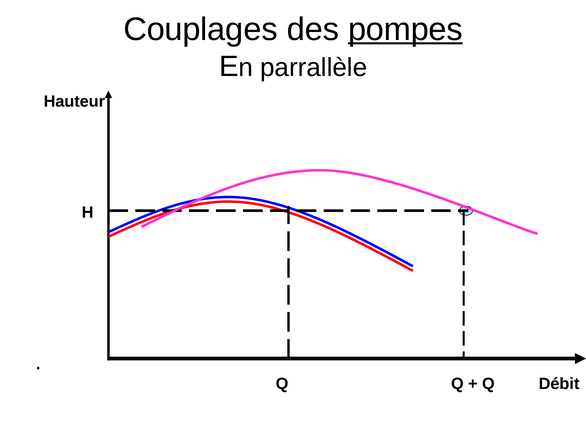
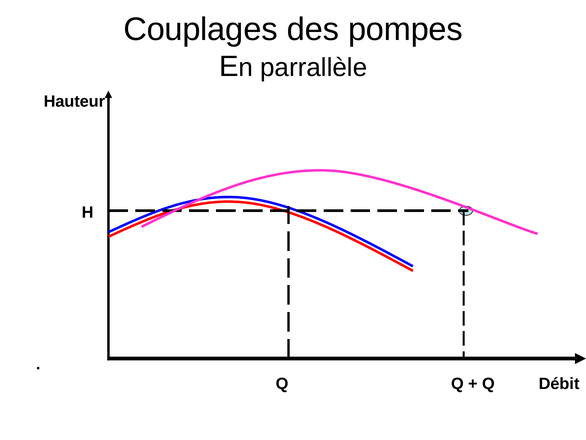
pompes underline: present -> none
